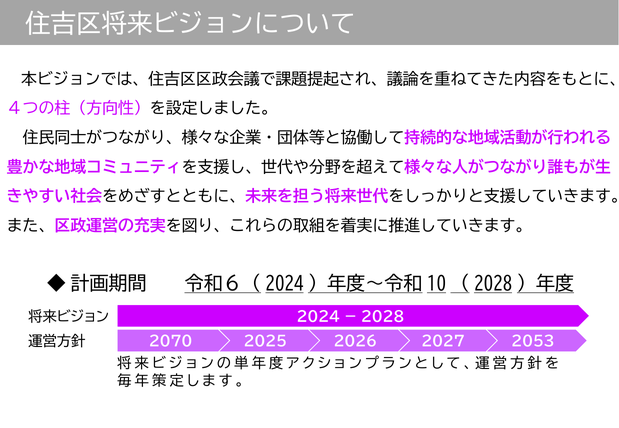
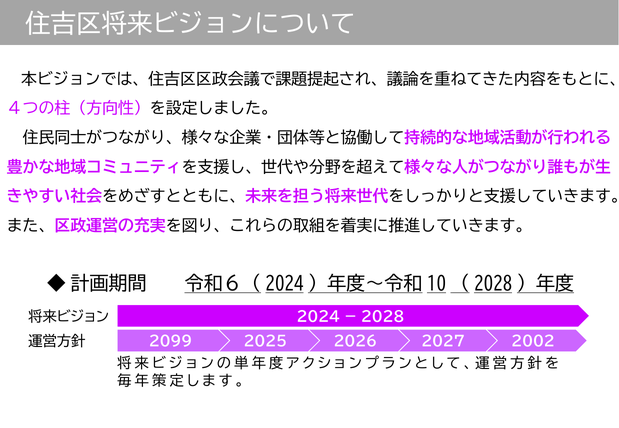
2070: 2070 -> 2099
2053: 2053 -> 2002
